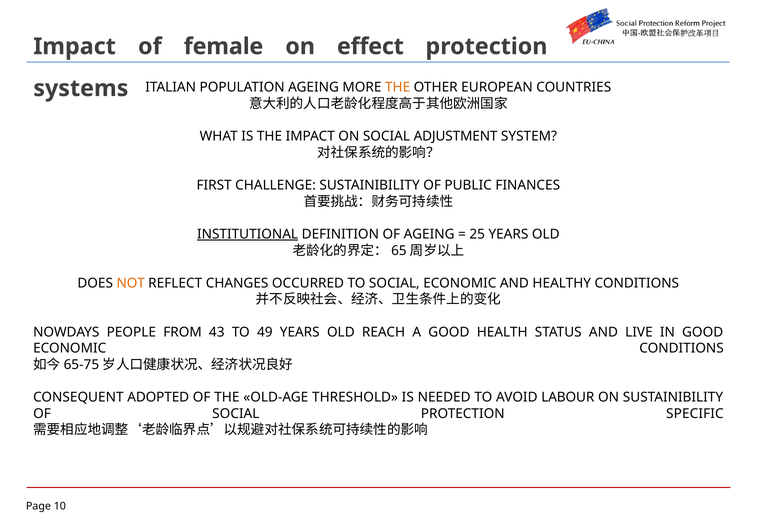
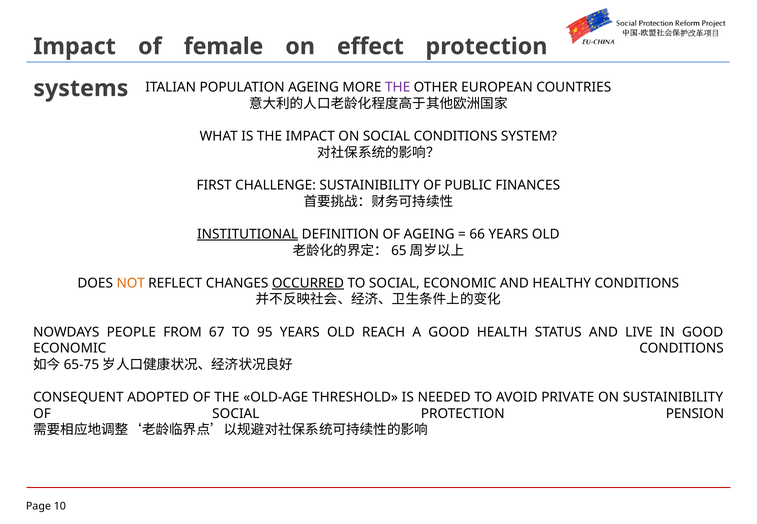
THE at (398, 87) colour: orange -> purple
SOCIAL ADJUSTMENT: ADJUSTMENT -> CONDITIONS
25: 25 -> 66
OCCURRED underline: none -> present
43: 43 -> 67
49: 49 -> 95
LABOUR: LABOUR -> PRIVATE
SPECIFIC: SPECIFIC -> PENSION
